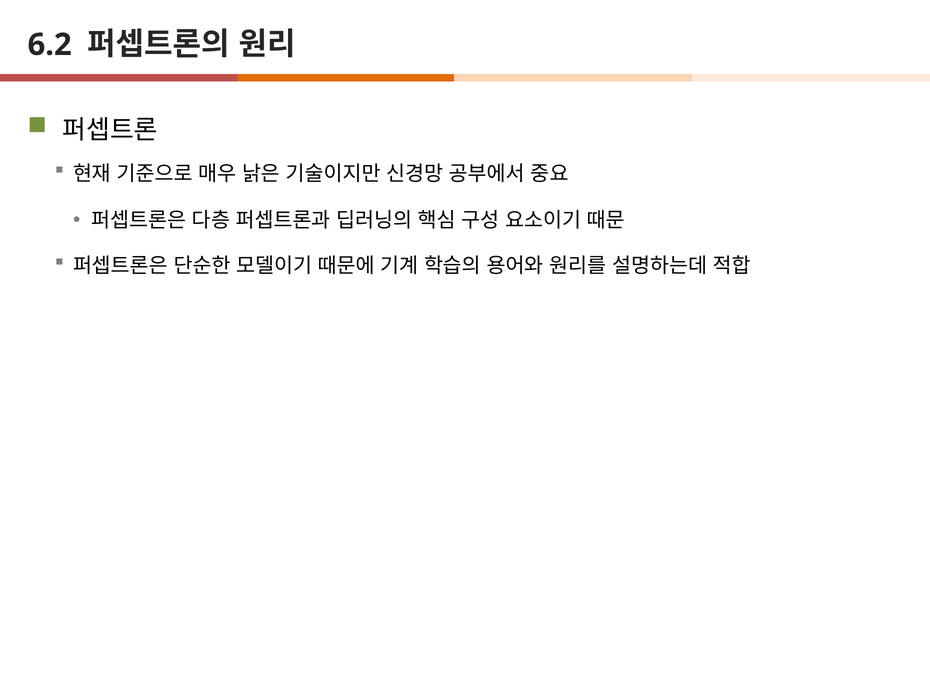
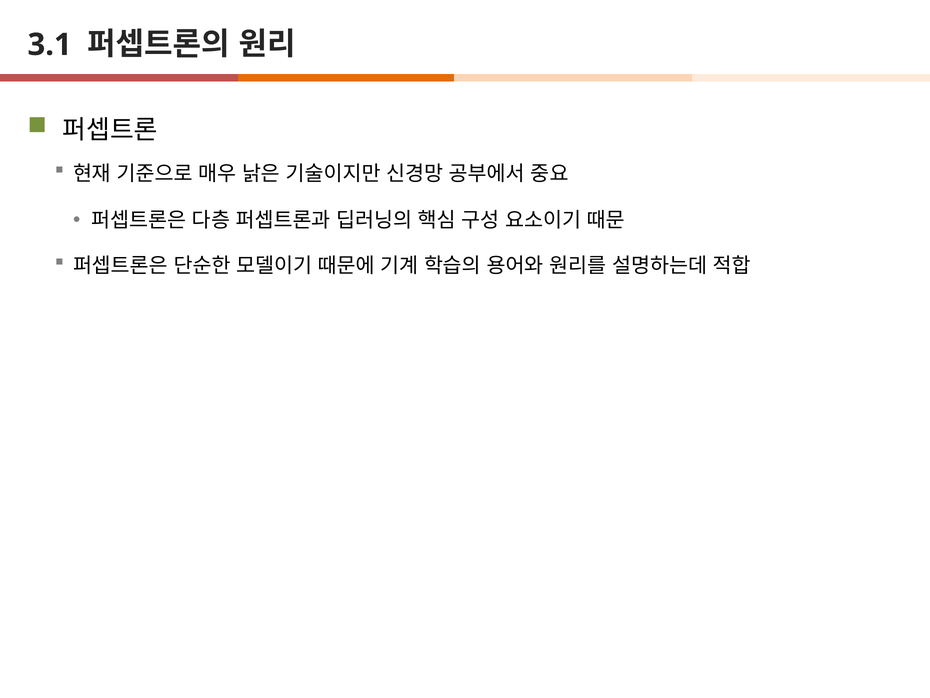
6.2: 6.2 -> 3.1
